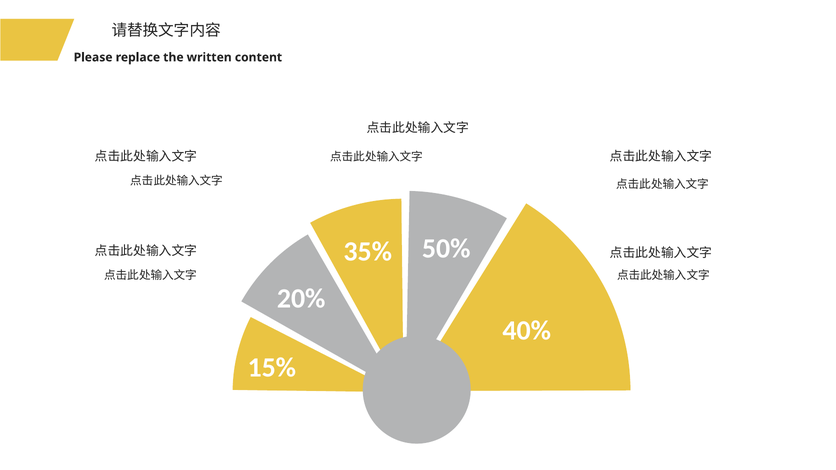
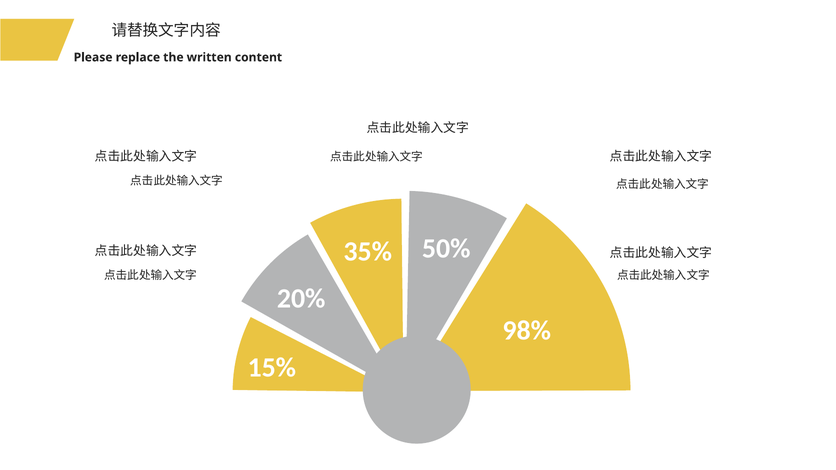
40%: 40% -> 98%
